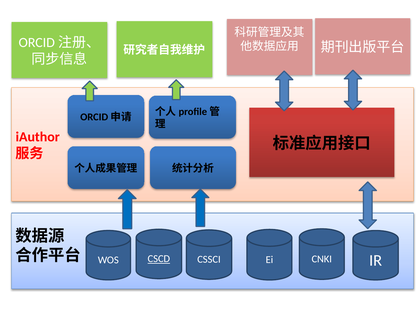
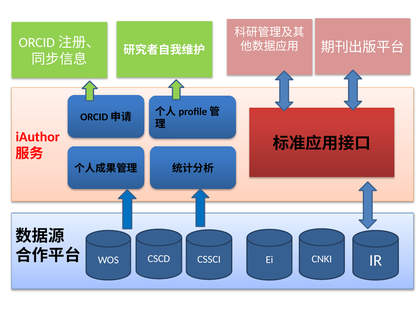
CSCD underline: present -> none
